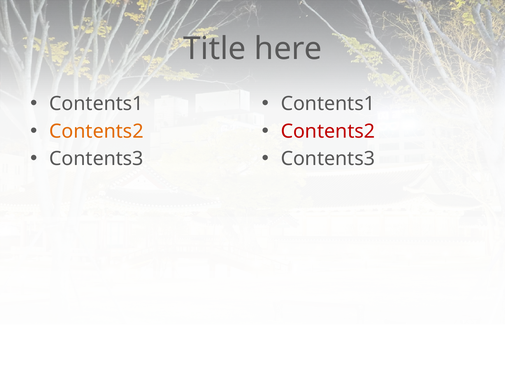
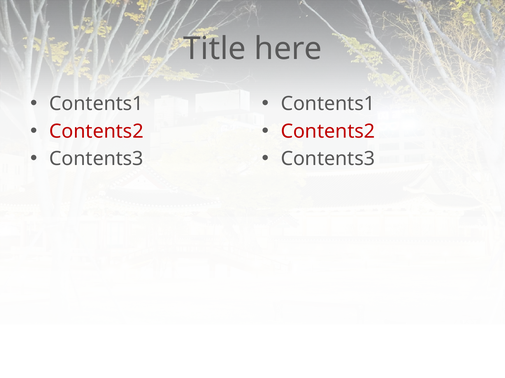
Contents2 at (96, 132) colour: orange -> red
